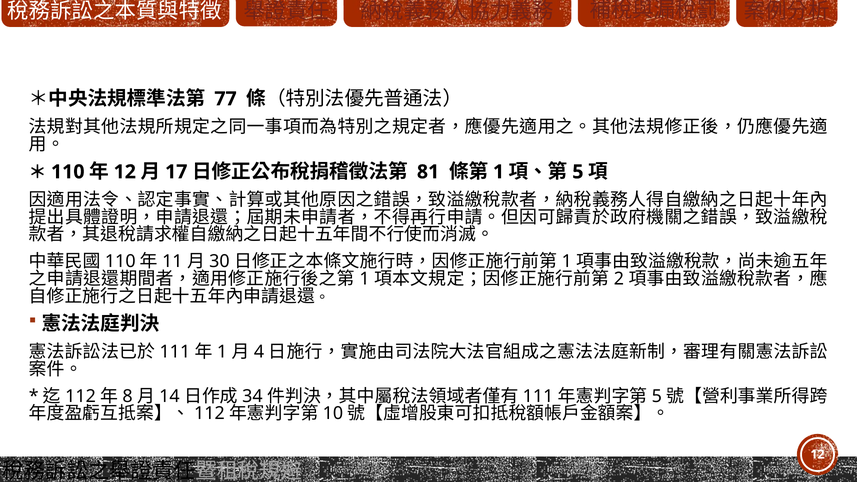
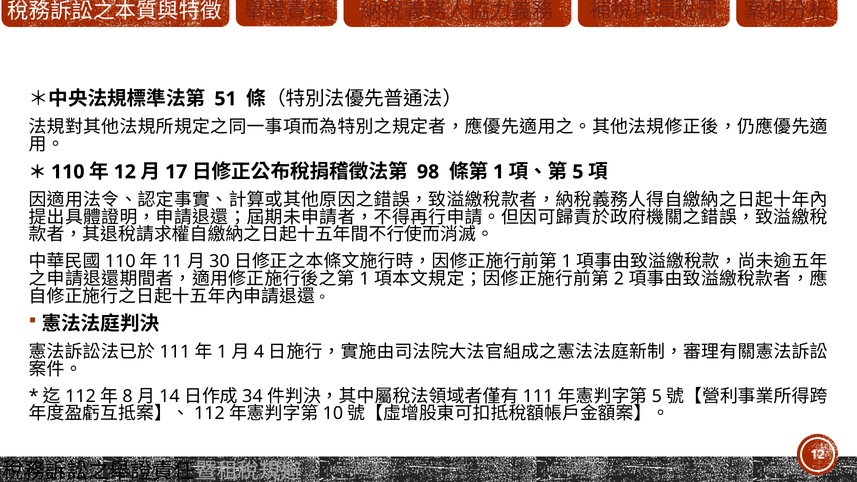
77: 77 -> 51
81: 81 -> 98
